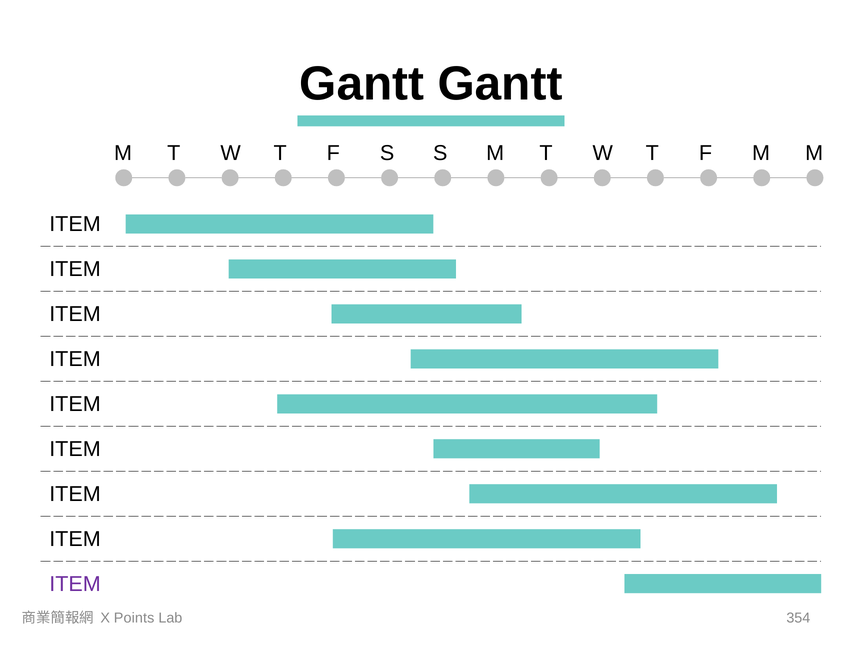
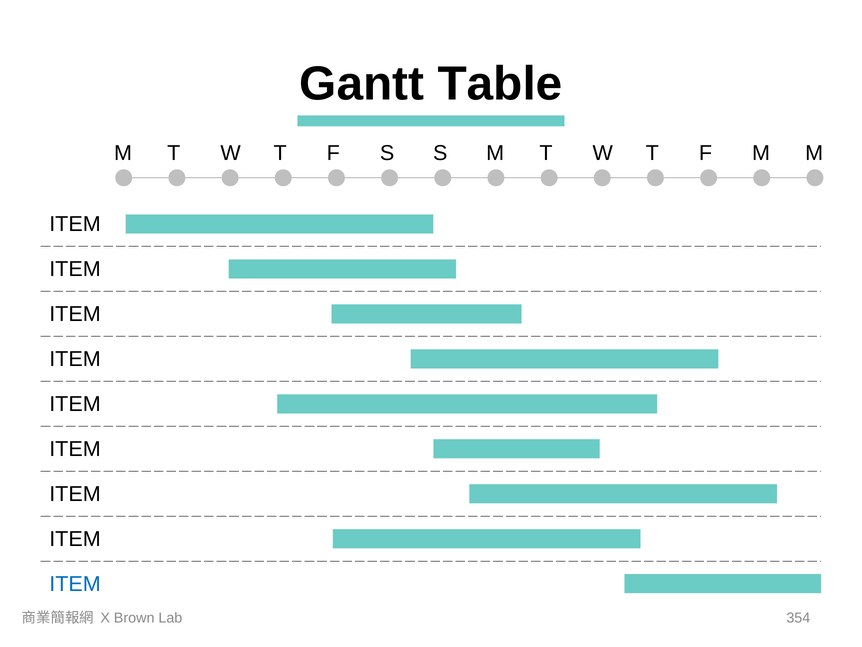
Gantt Gantt: Gantt -> Table
ITEM at (75, 584) colour: purple -> blue
Points: Points -> Brown
